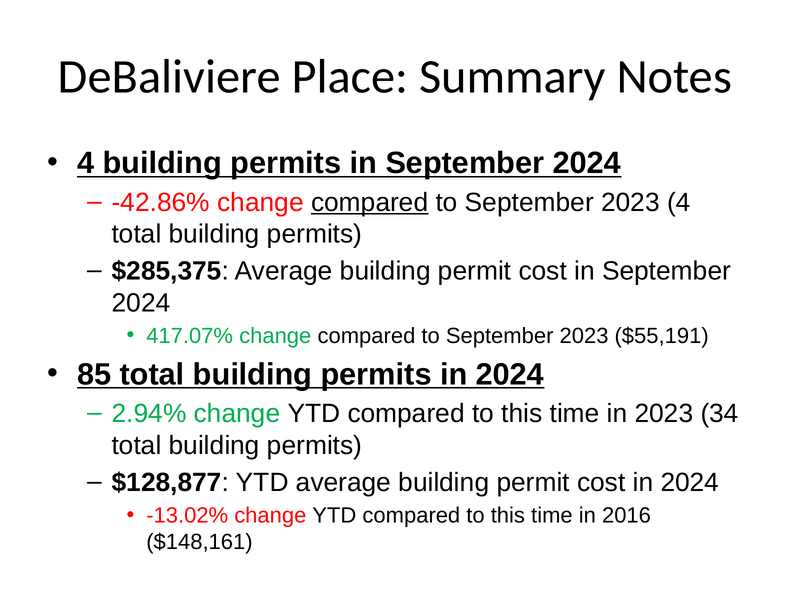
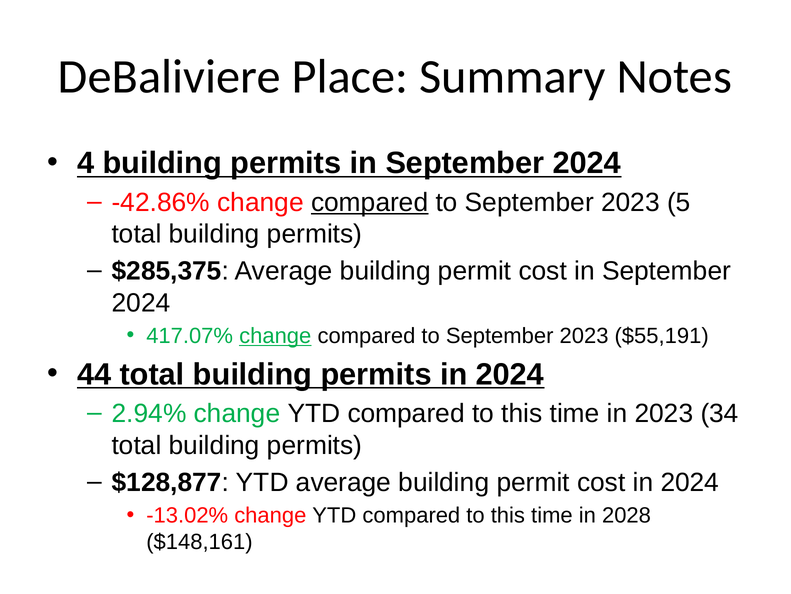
2023 4: 4 -> 5
change at (275, 336) underline: none -> present
85: 85 -> 44
2016: 2016 -> 2028
